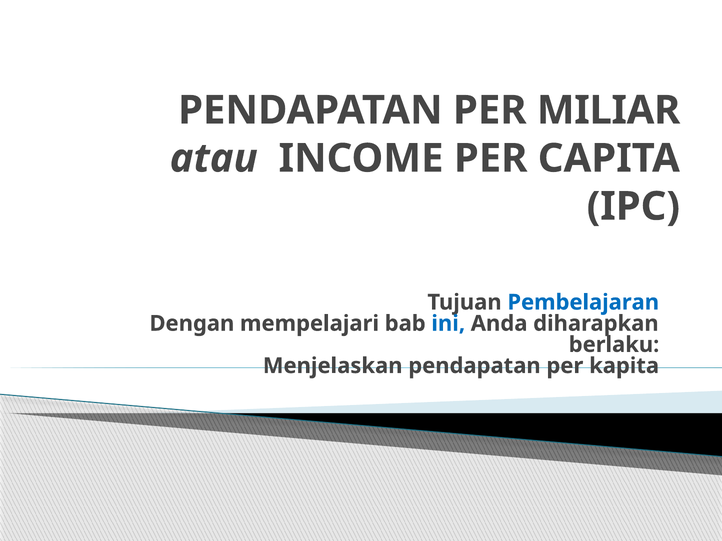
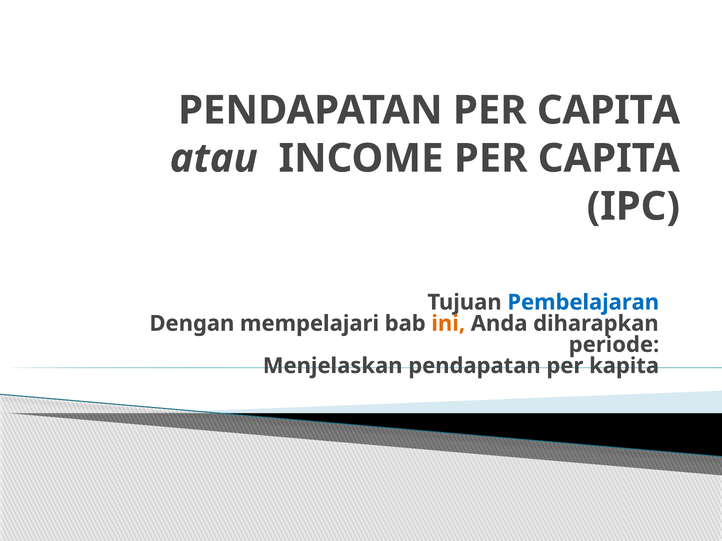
PENDAPATAN PER MILIAR: MILIAR -> CAPITA
ini colour: blue -> orange
berlaku: berlaku -> periode
